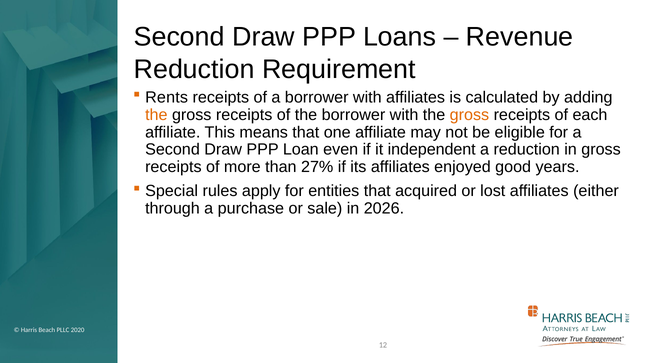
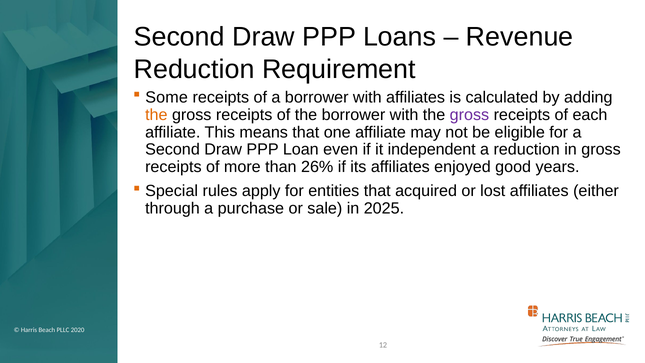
Rents: Rents -> Some
gross at (469, 115) colour: orange -> purple
27%: 27% -> 26%
2026: 2026 -> 2025
